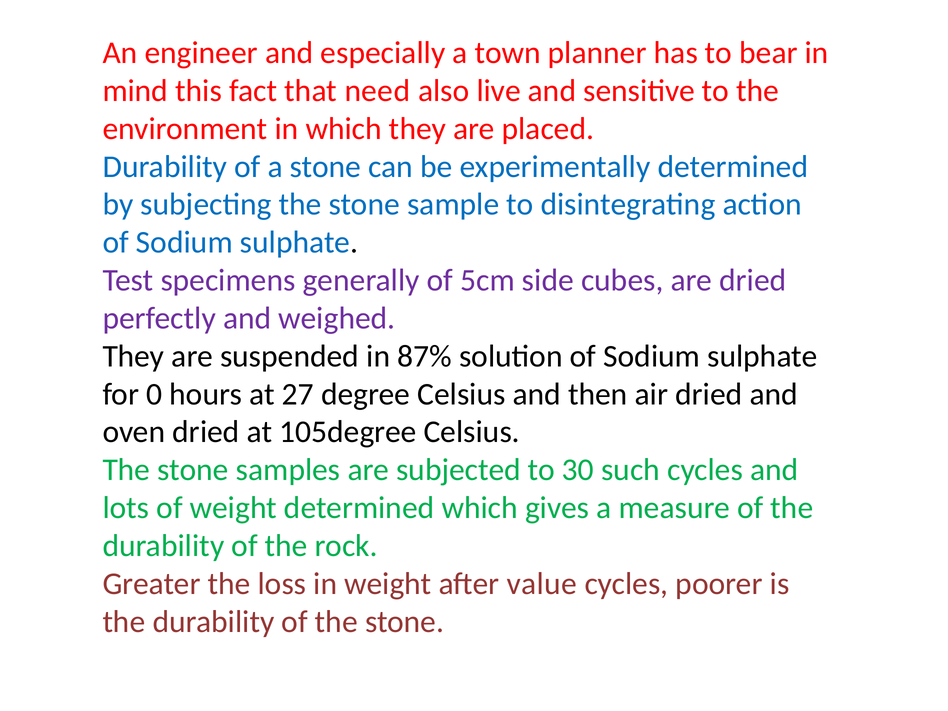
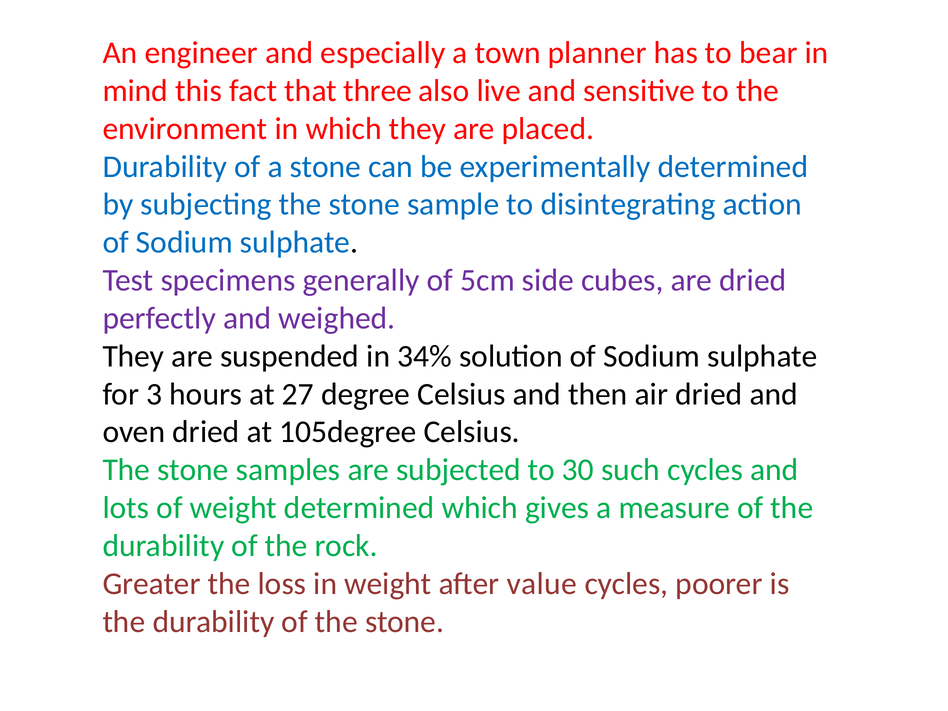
need: need -> three
87%: 87% -> 34%
0: 0 -> 3
